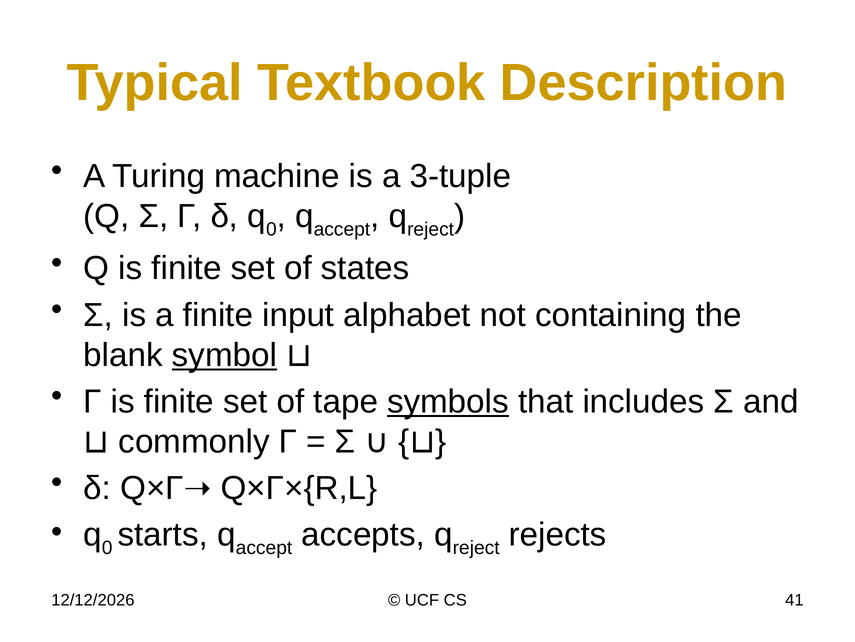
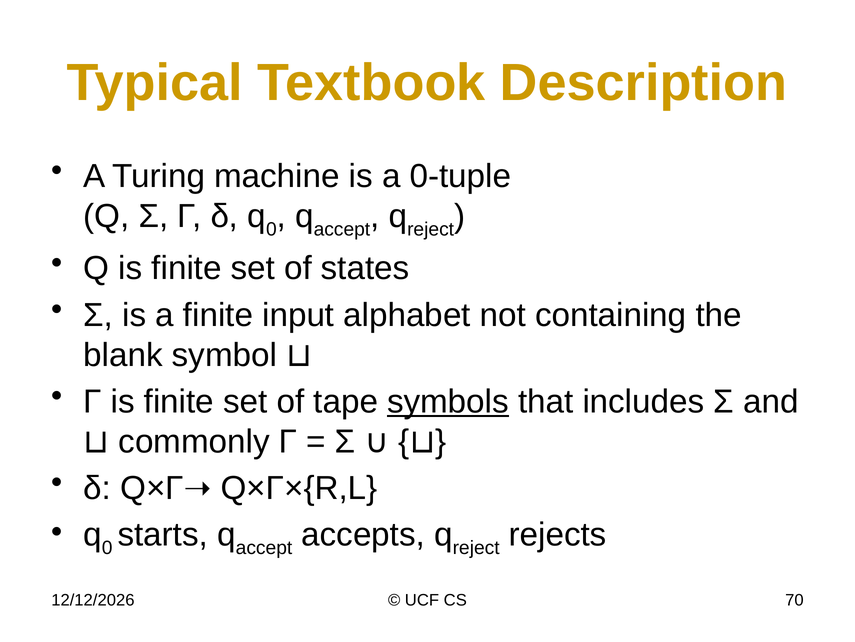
3-tuple: 3-tuple -> 0-tuple
symbol underline: present -> none
41: 41 -> 70
